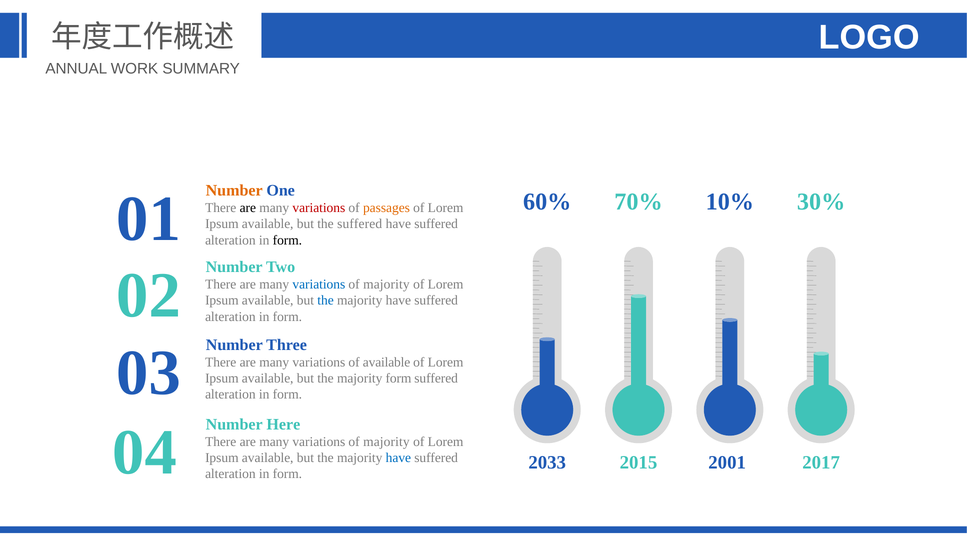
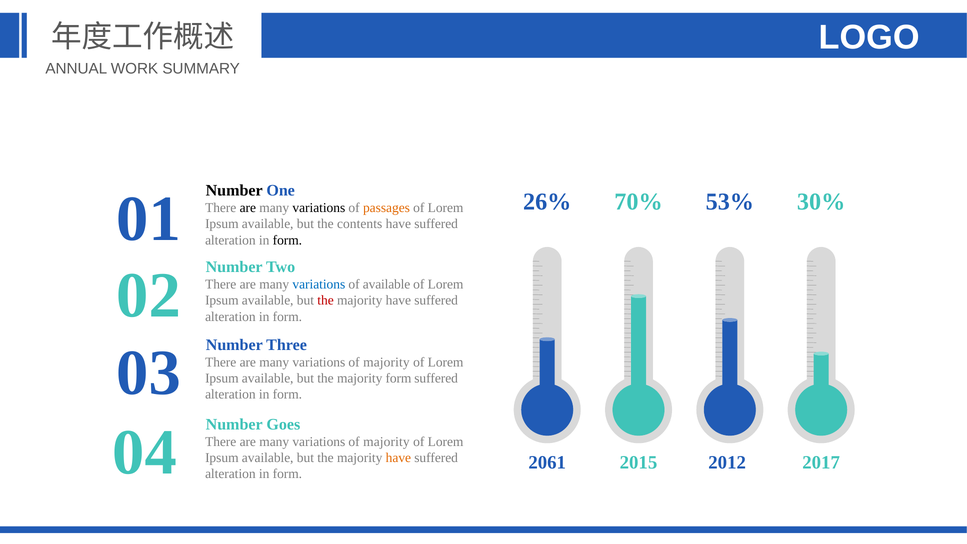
Number at (234, 190) colour: orange -> black
60%: 60% -> 26%
10%: 10% -> 53%
variations at (319, 208) colour: red -> black
the suffered: suffered -> contents
majority at (386, 284): majority -> available
the at (326, 300) colour: blue -> red
available at (387, 362): available -> majority
Here: Here -> Goes
have at (398, 458) colour: blue -> orange
2033: 2033 -> 2061
2001: 2001 -> 2012
